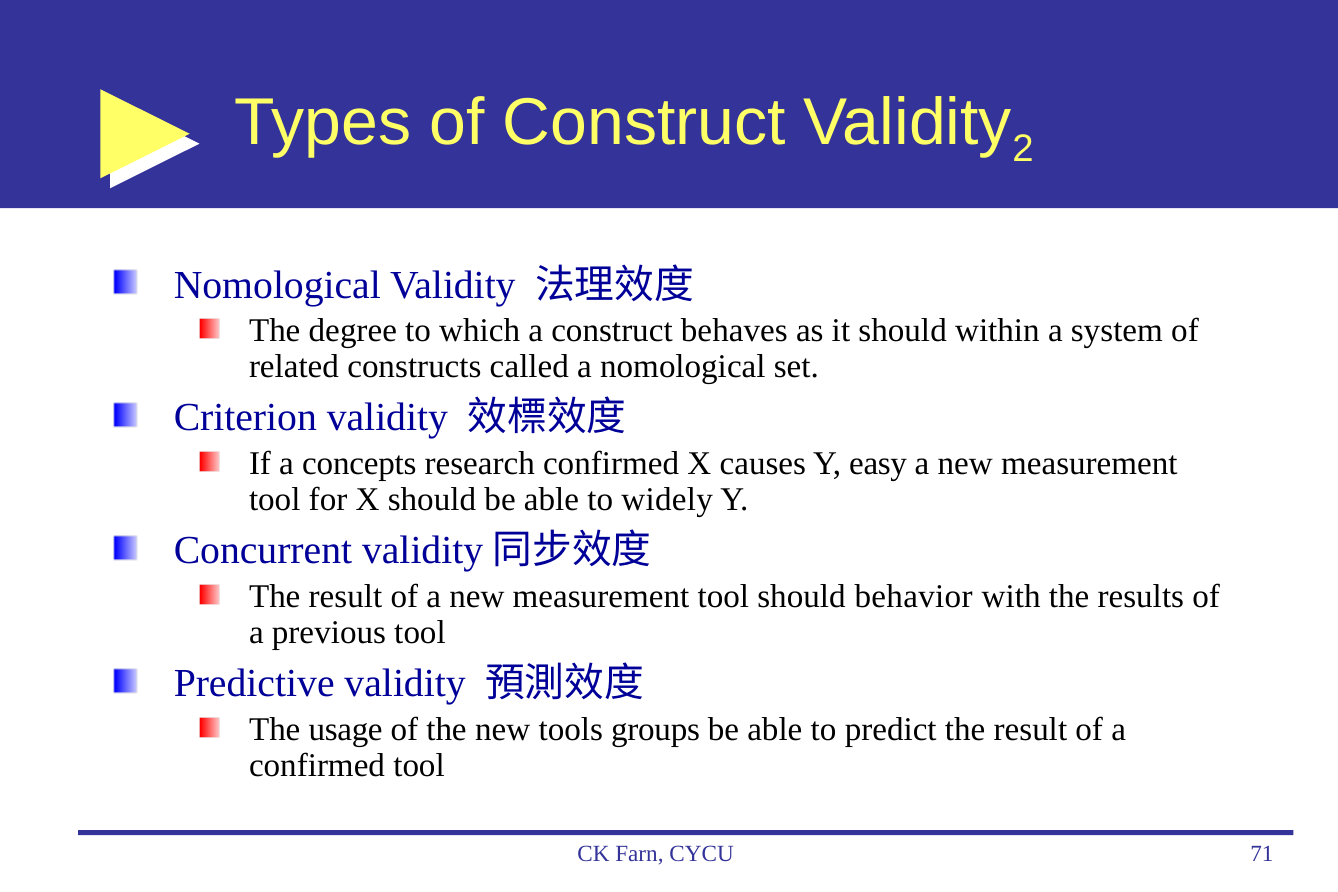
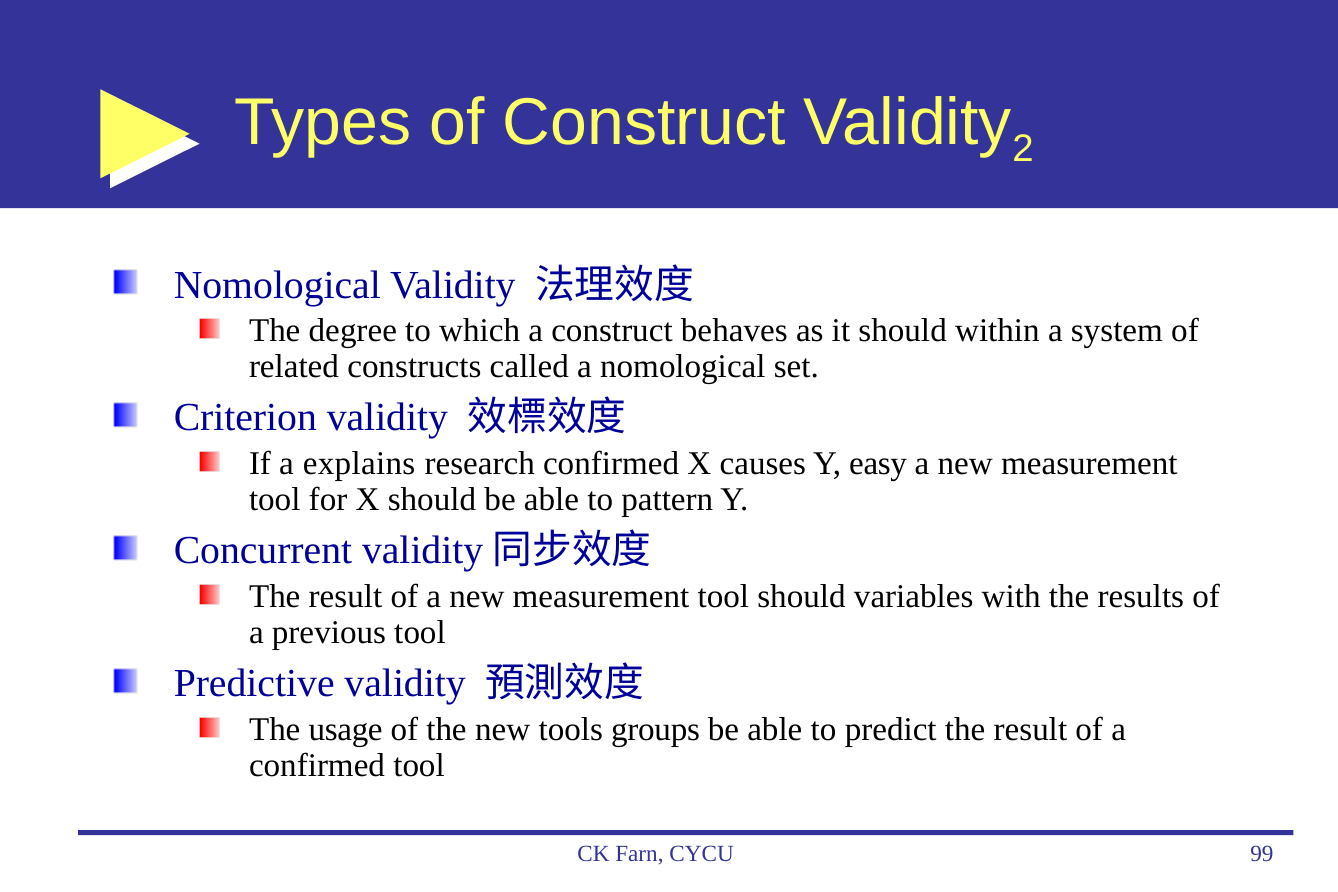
concepts: concepts -> explains
widely: widely -> pattern
behavior: behavior -> variables
71: 71 -> 99
